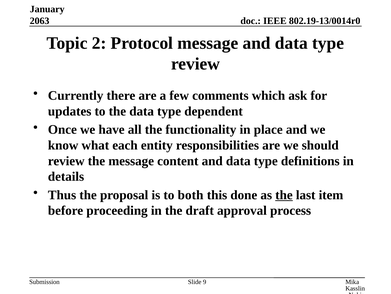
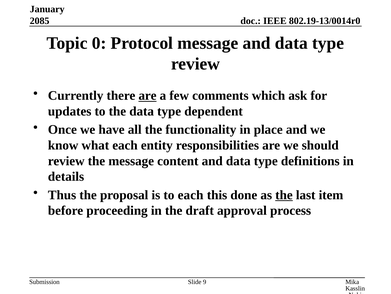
2063: 2063 -> 2085
2: 2 -> 0
are at (148, 95) underline: none -> present
to both: both -> each
